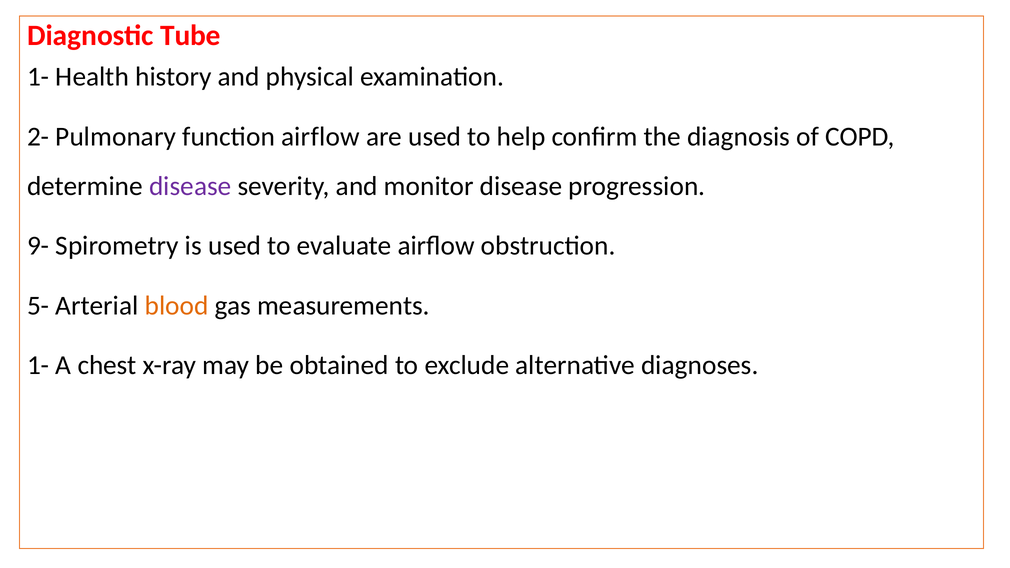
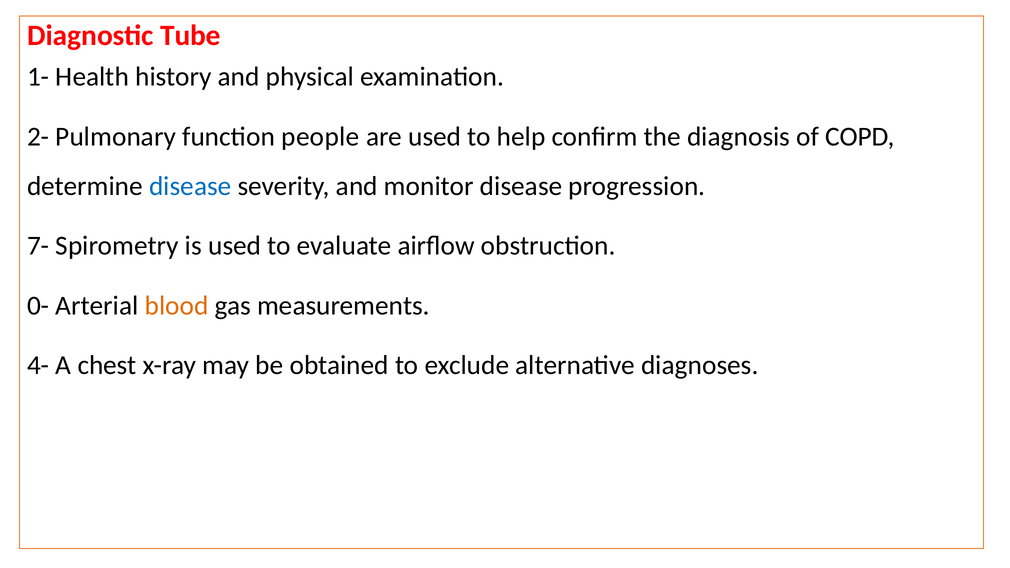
function airflow: airflow -> people
disease at (190, 186) colour: purple -> blue
9-: 9- -> 7-
5-: 5- -> 0-
1- at (38, 365): 1- -> 4-
